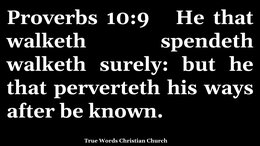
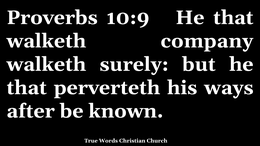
spendeth: spendeth -> company
